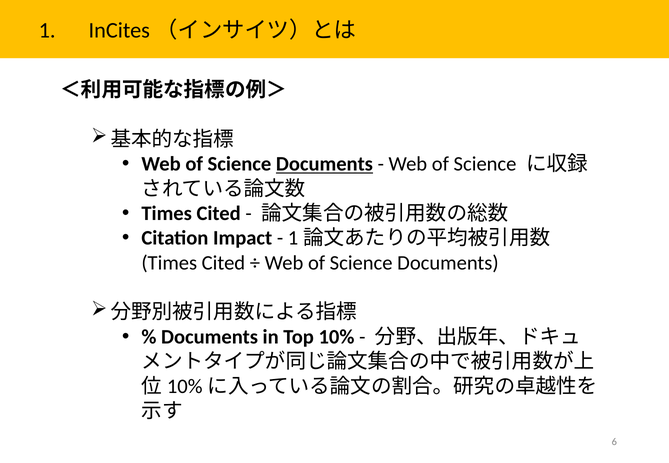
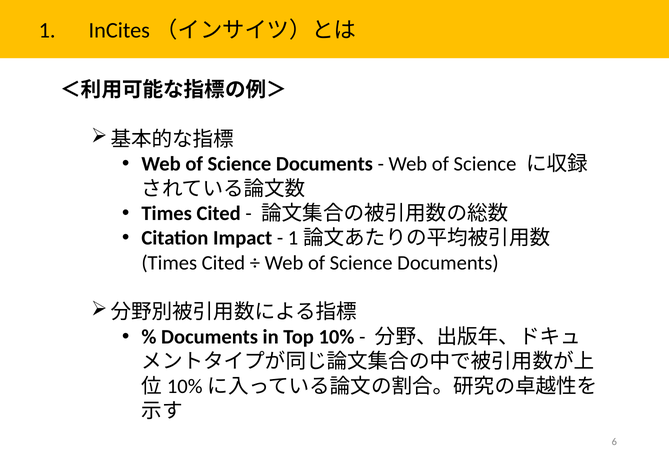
Documents at (324, 164) underline: present -> none
